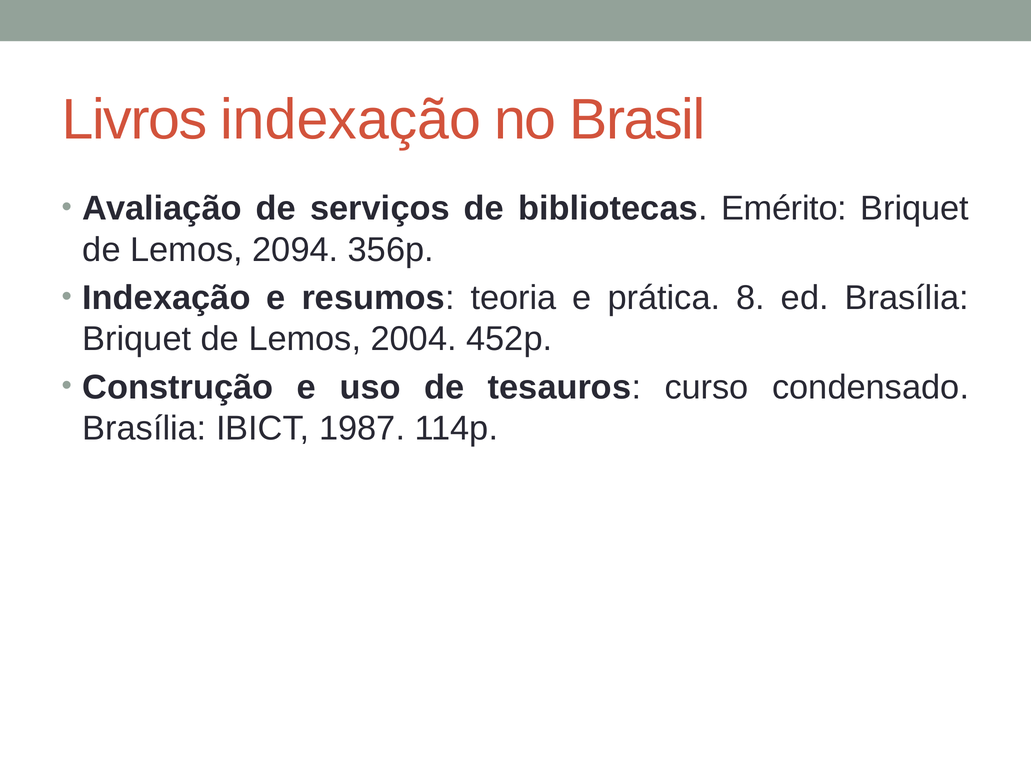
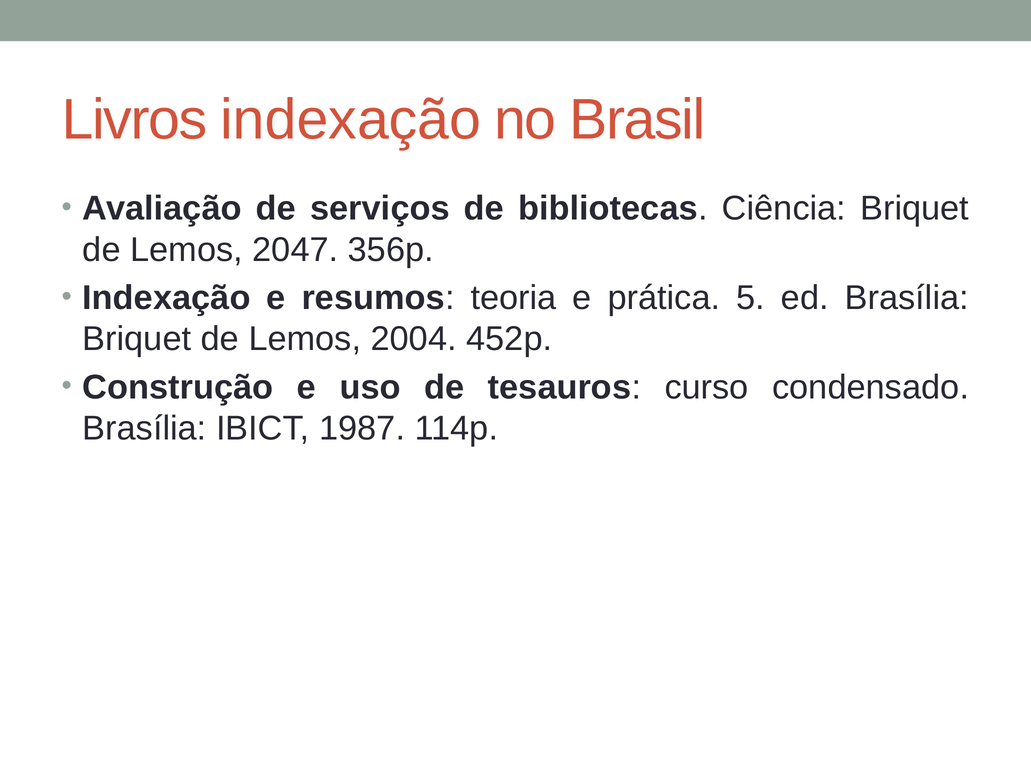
Emérito: Emérito -> Ciência
2094: 2094 -> 2047
8: 8 -> 5
